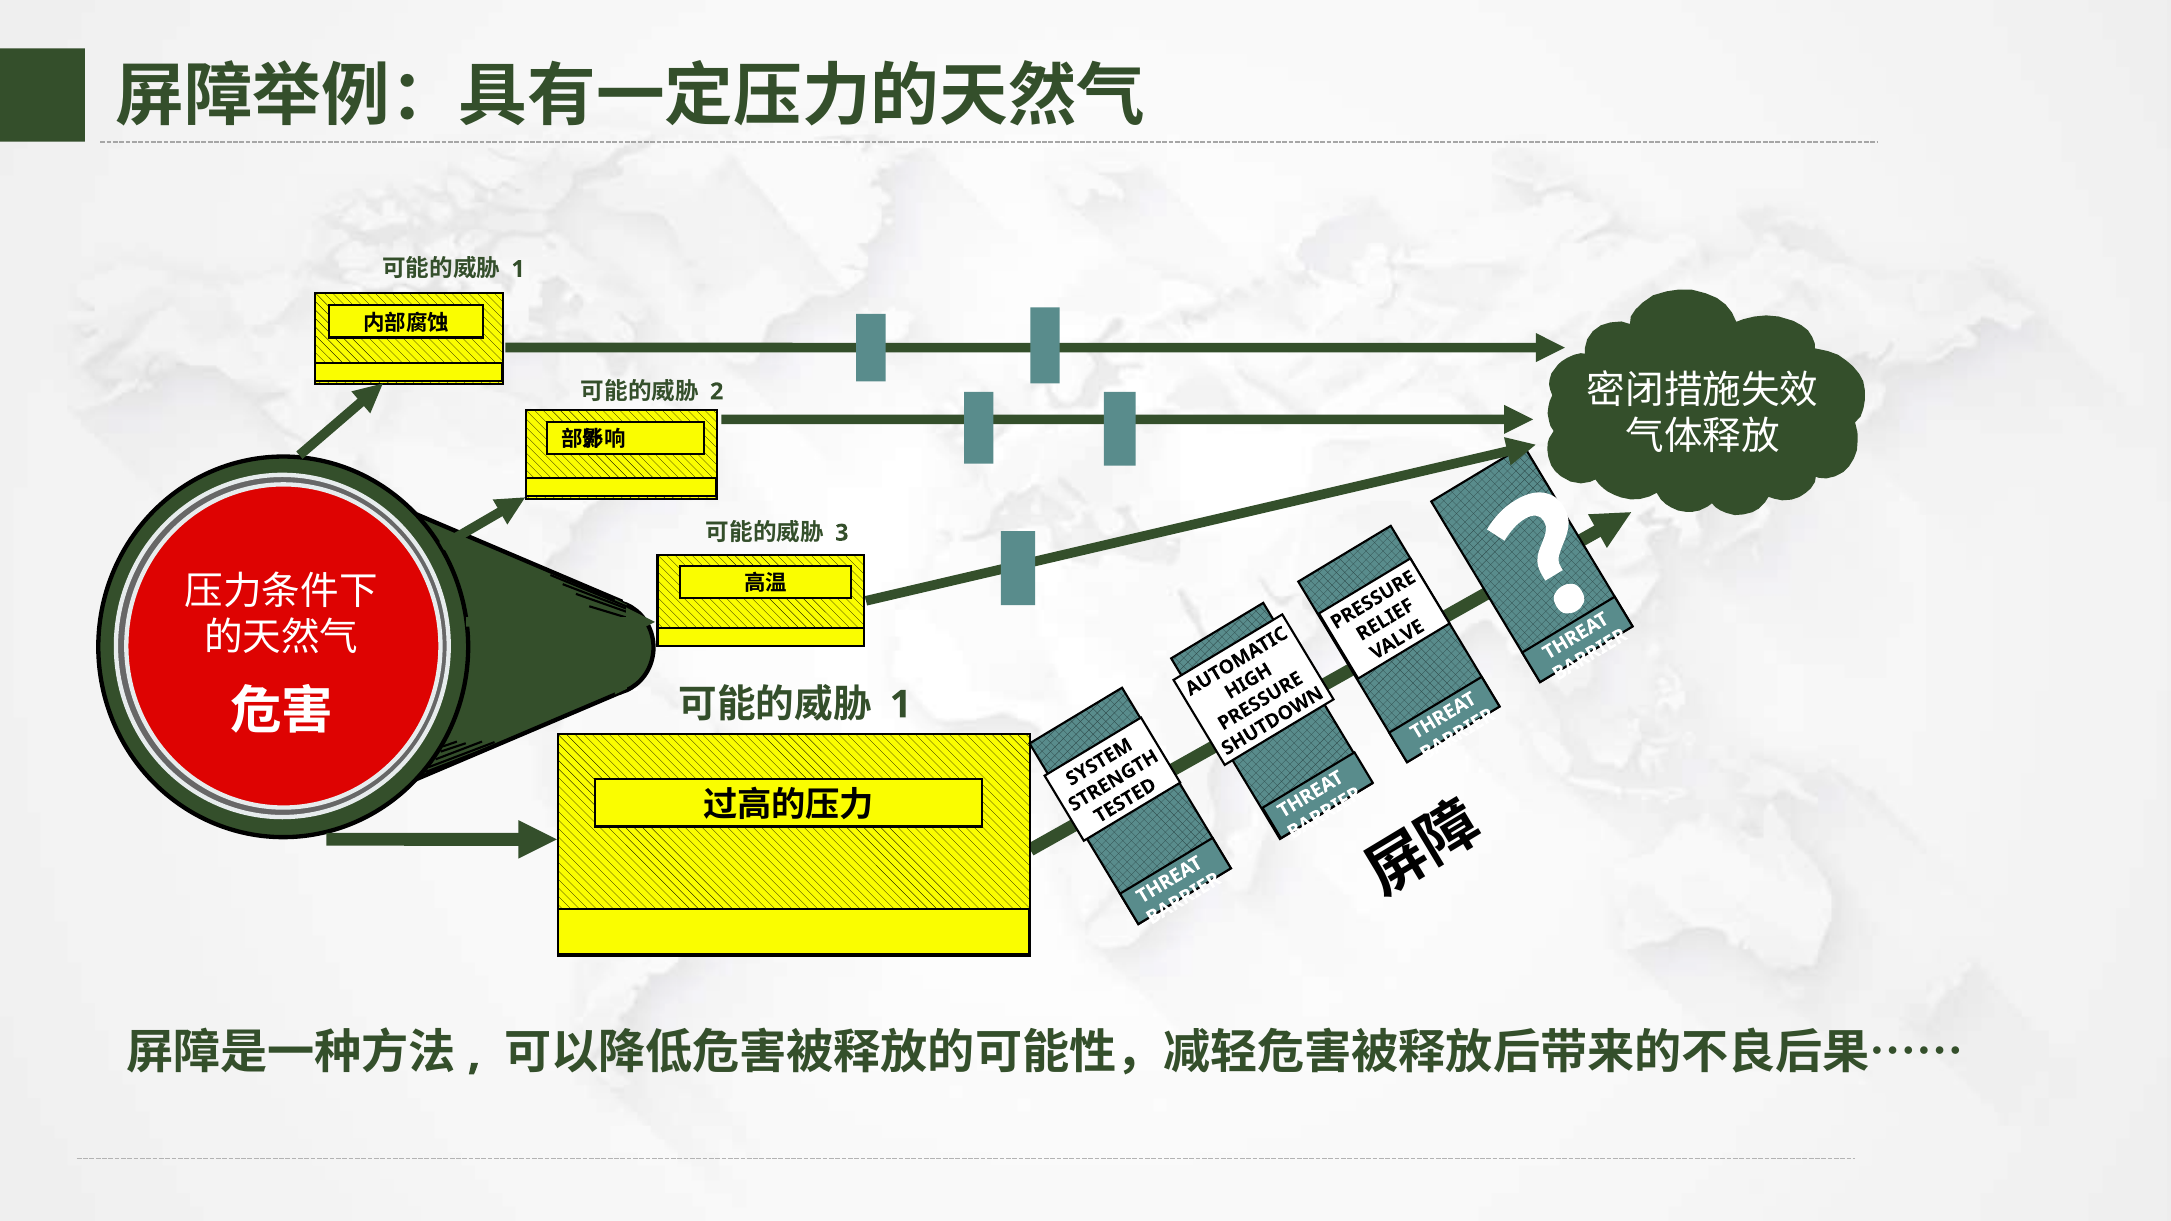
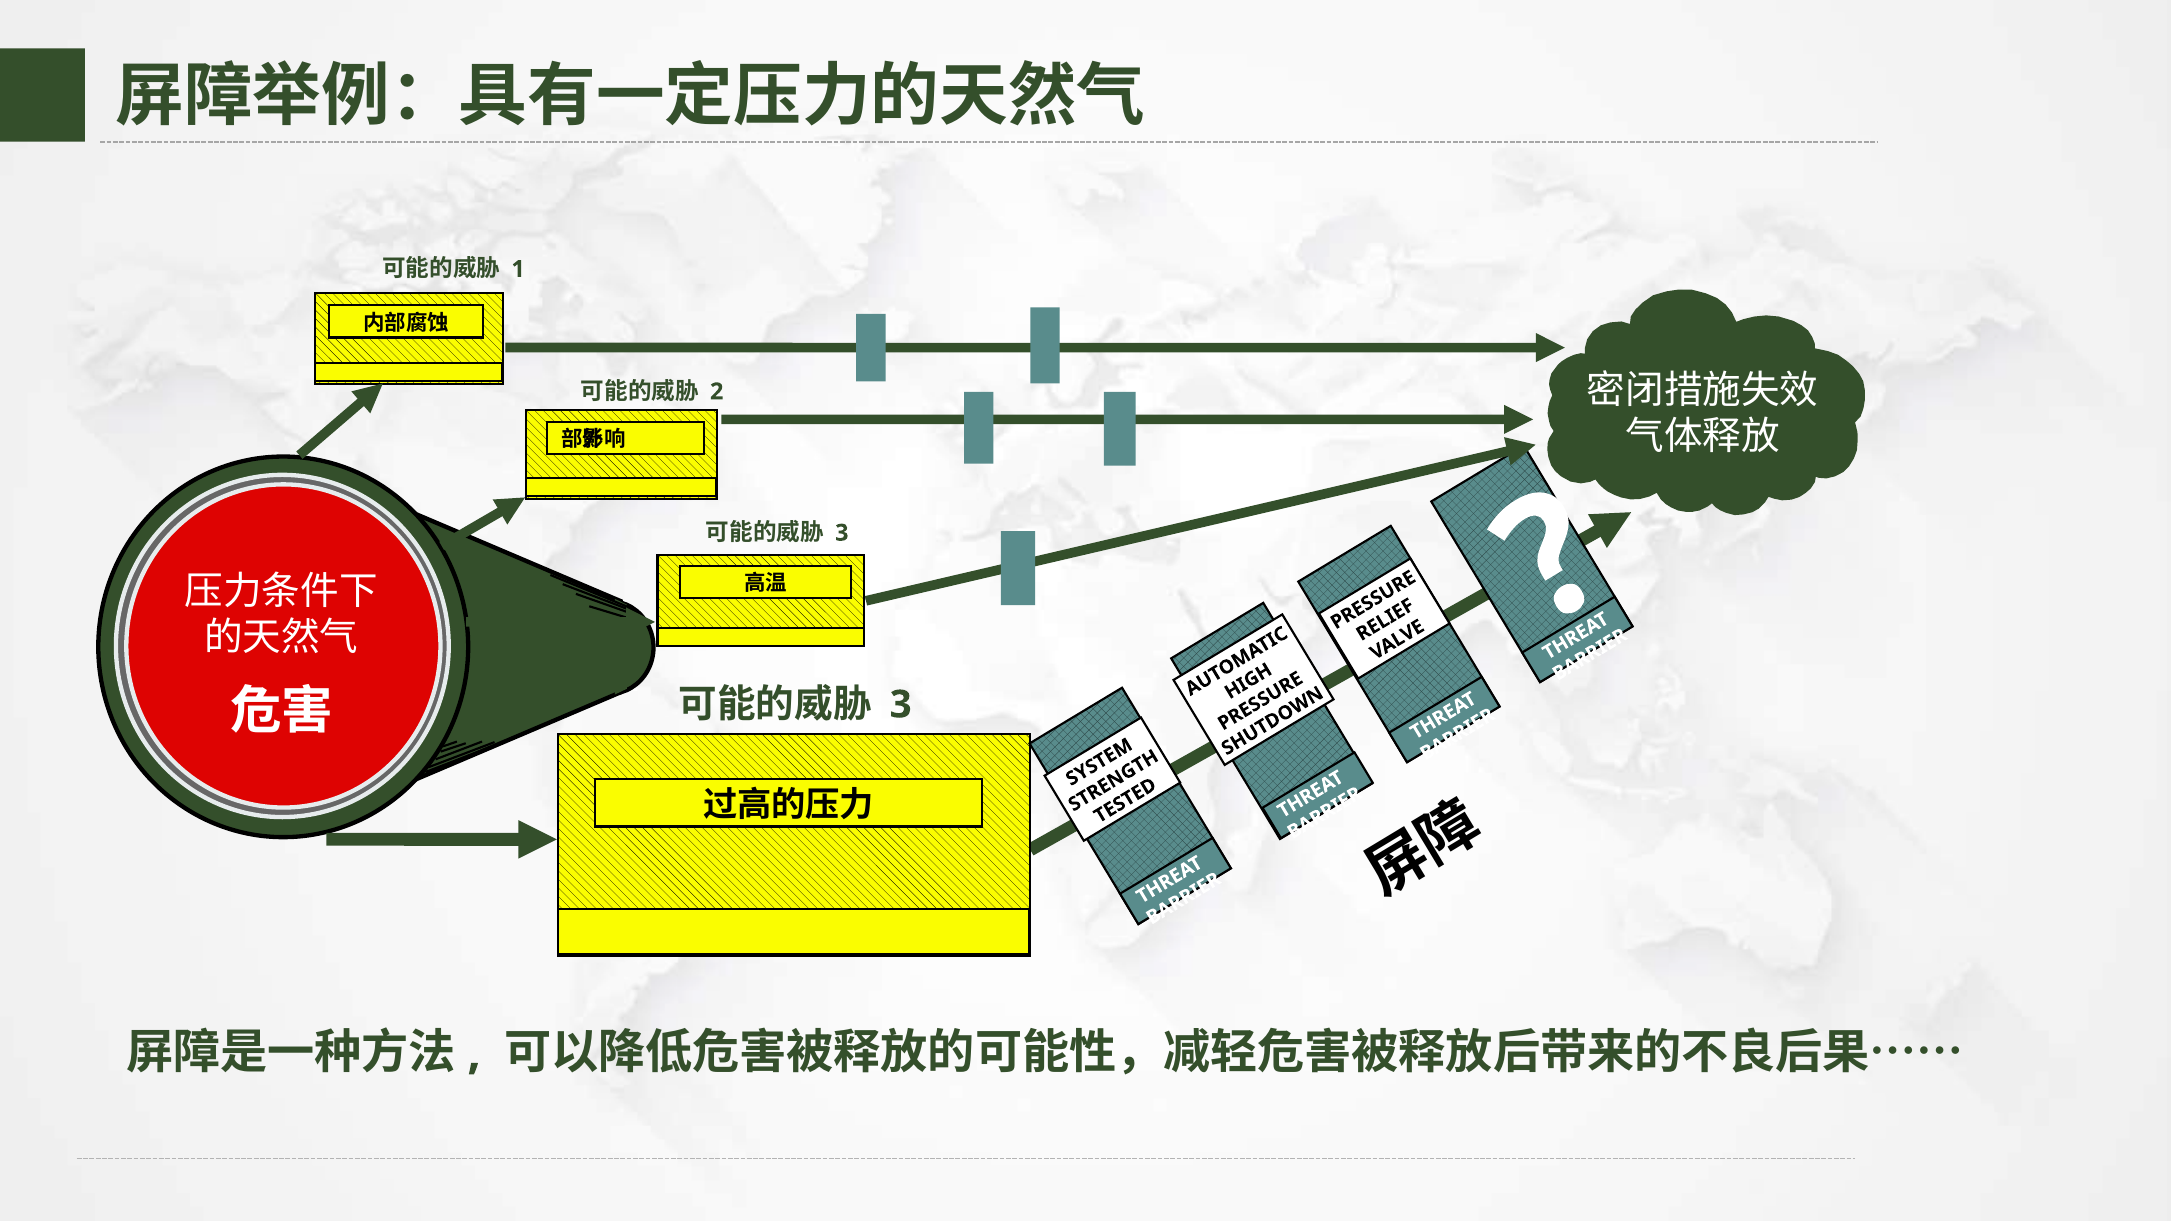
1 at (901, 705): 1 -> 3
